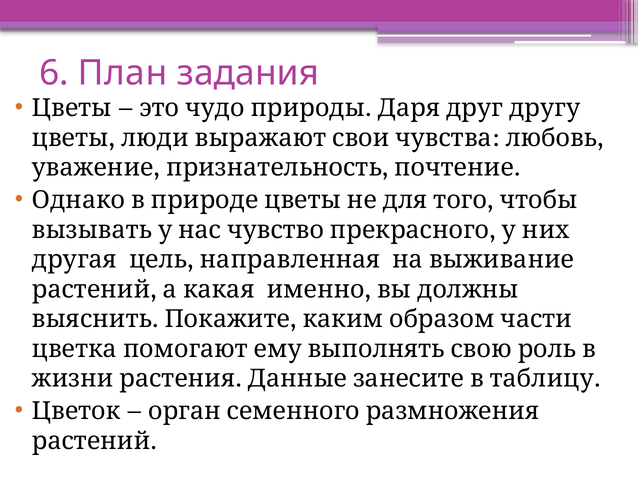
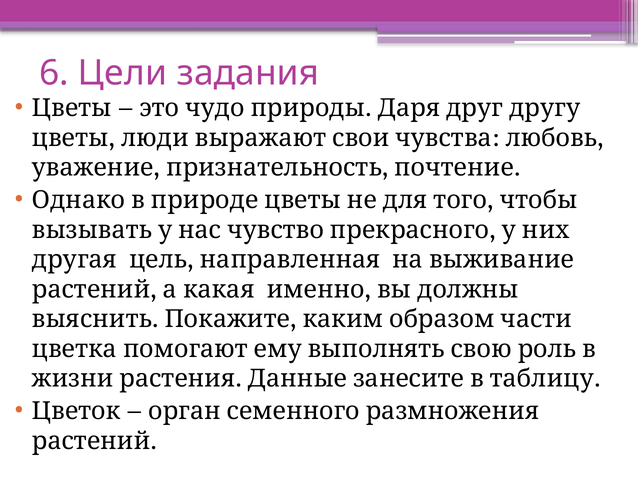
План: План -> Цели
